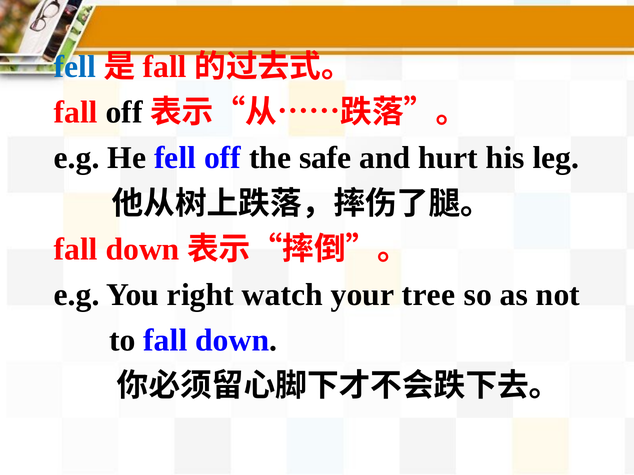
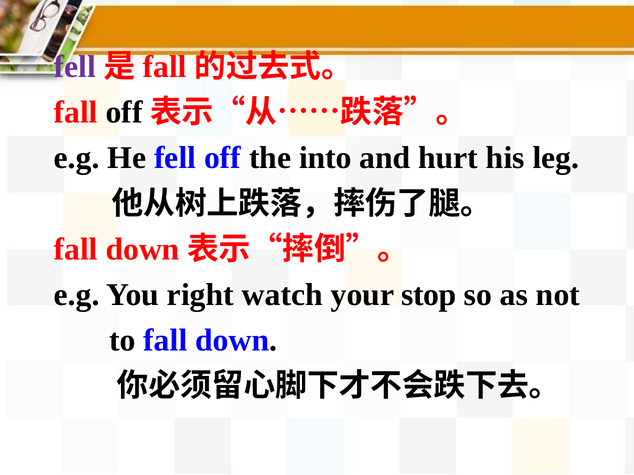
fell at (75, 67) colour: blue -> purple
safe: safe -> into
tree: tree -> stop
